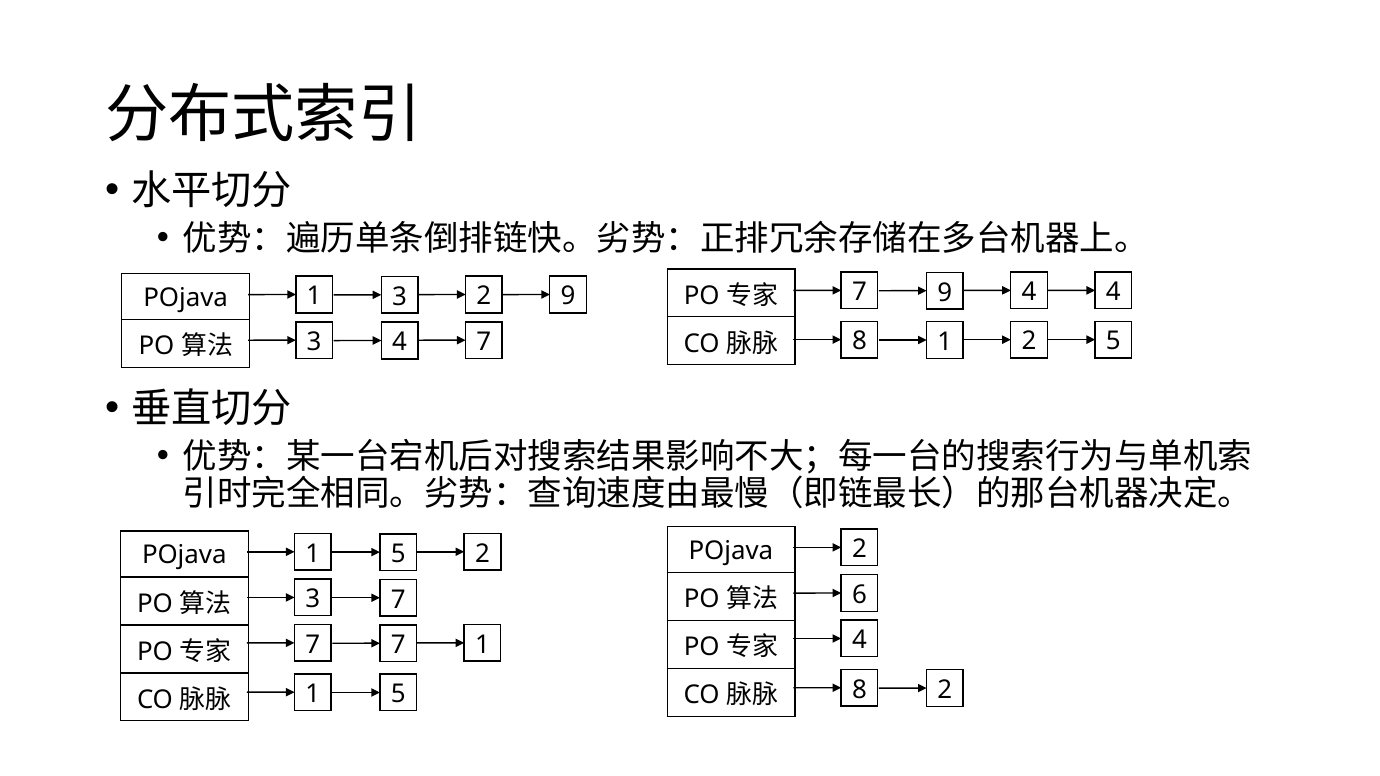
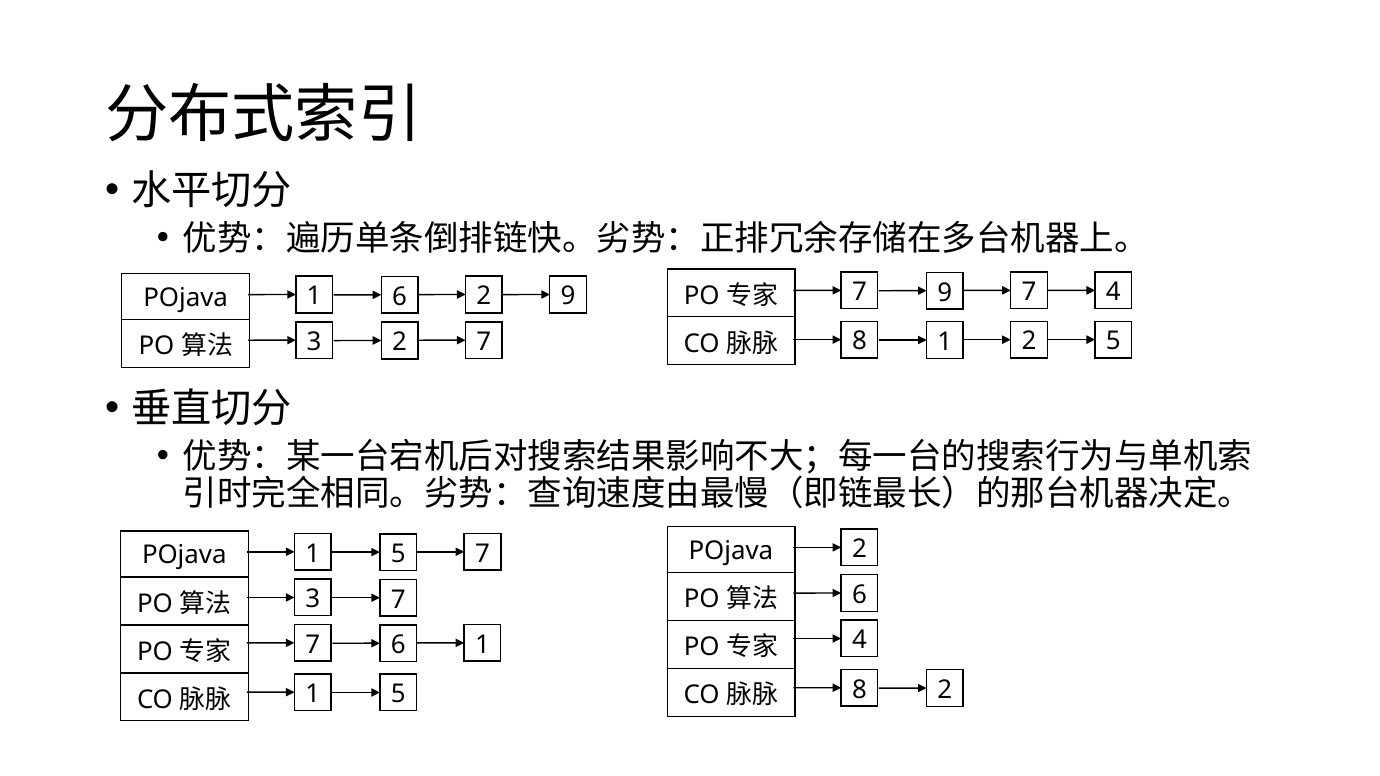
9 4: 4 -> 7
1 3: 3 -> 6
3 4: 4 -> 2
2 at (483, 554): 2 -> 7
7 7: 7 -> 6
